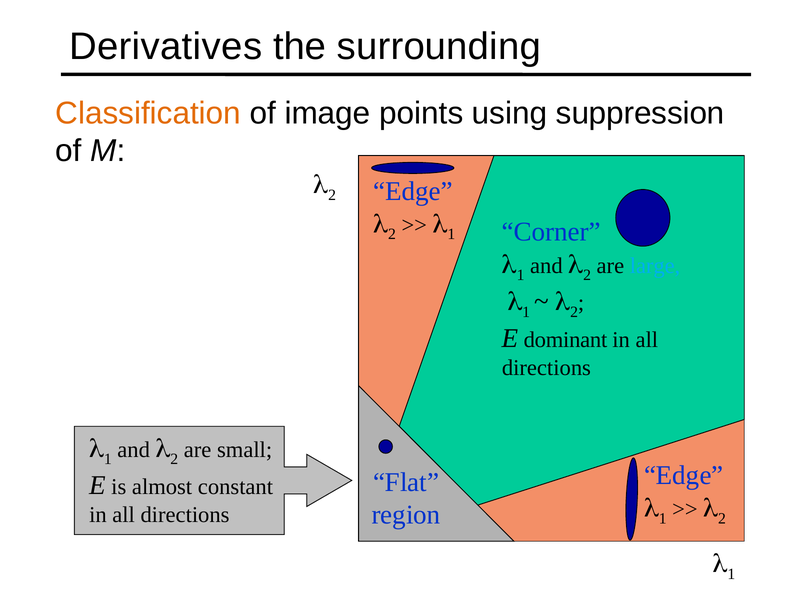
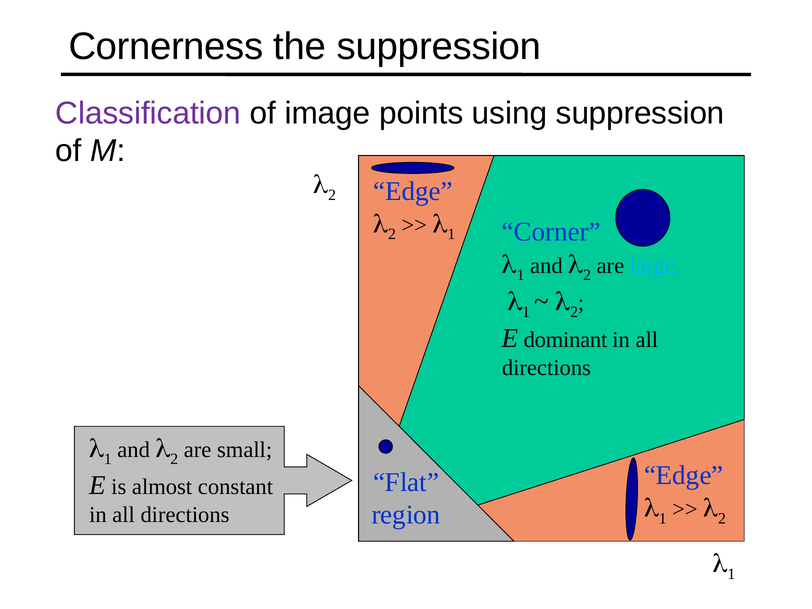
Derivatives: Derivatives -> Cornerness
the surrounding: surrounding -> suppression
Classification colour: orange -> purple
